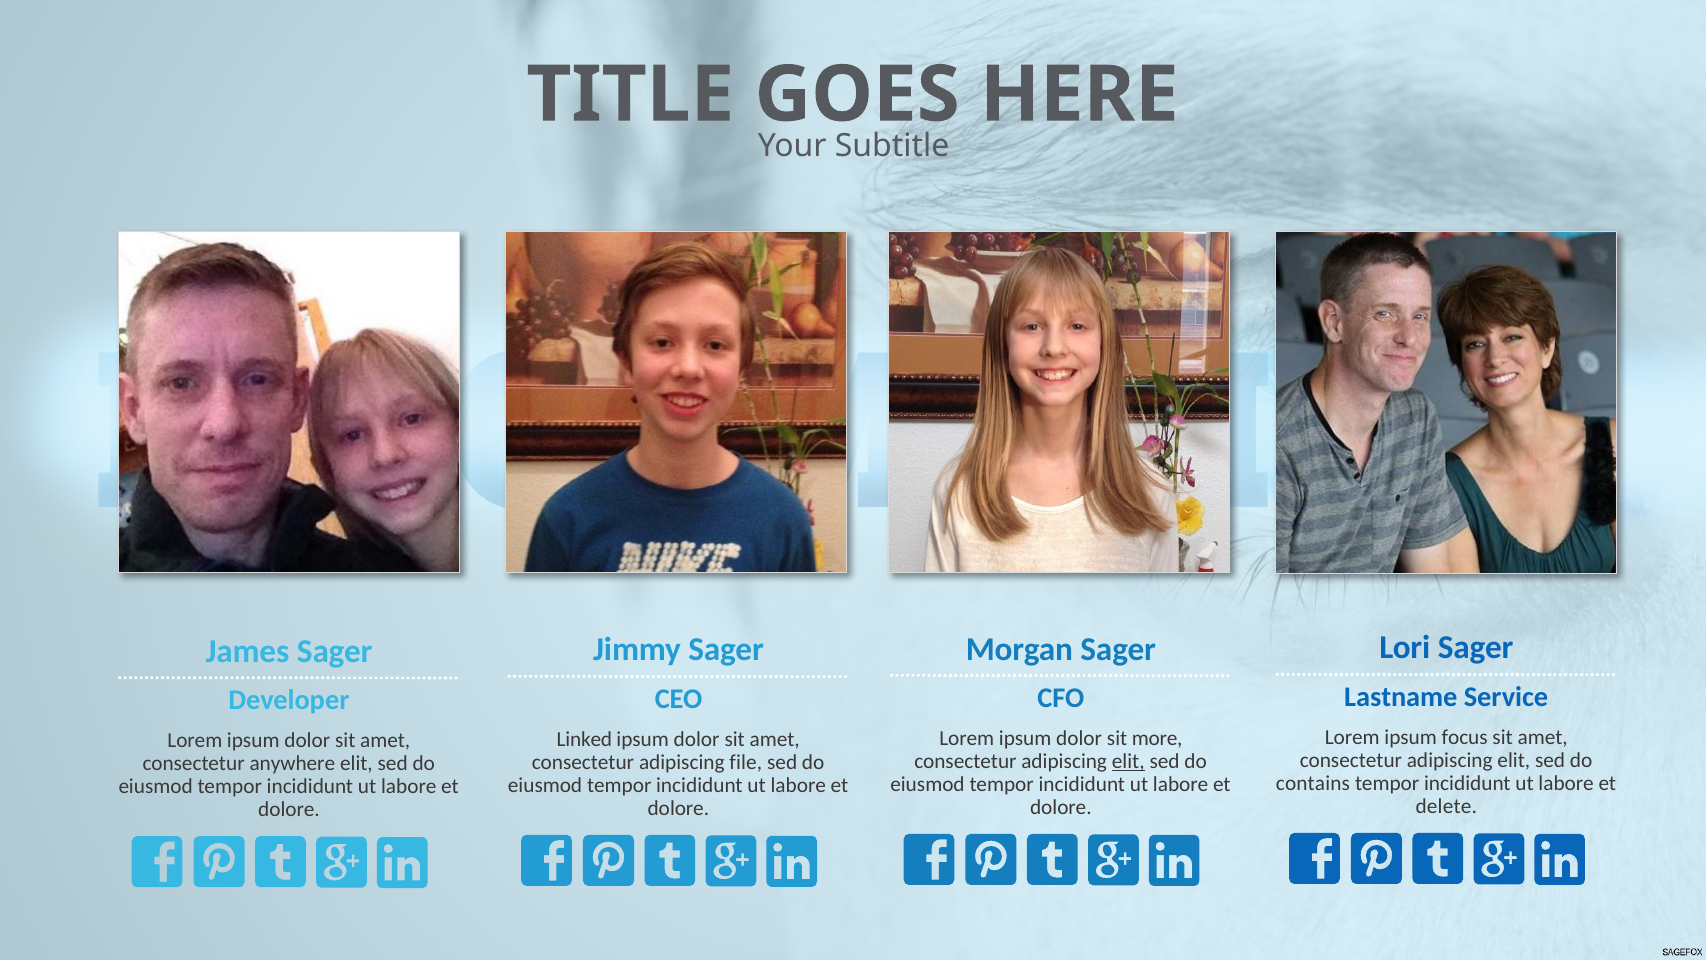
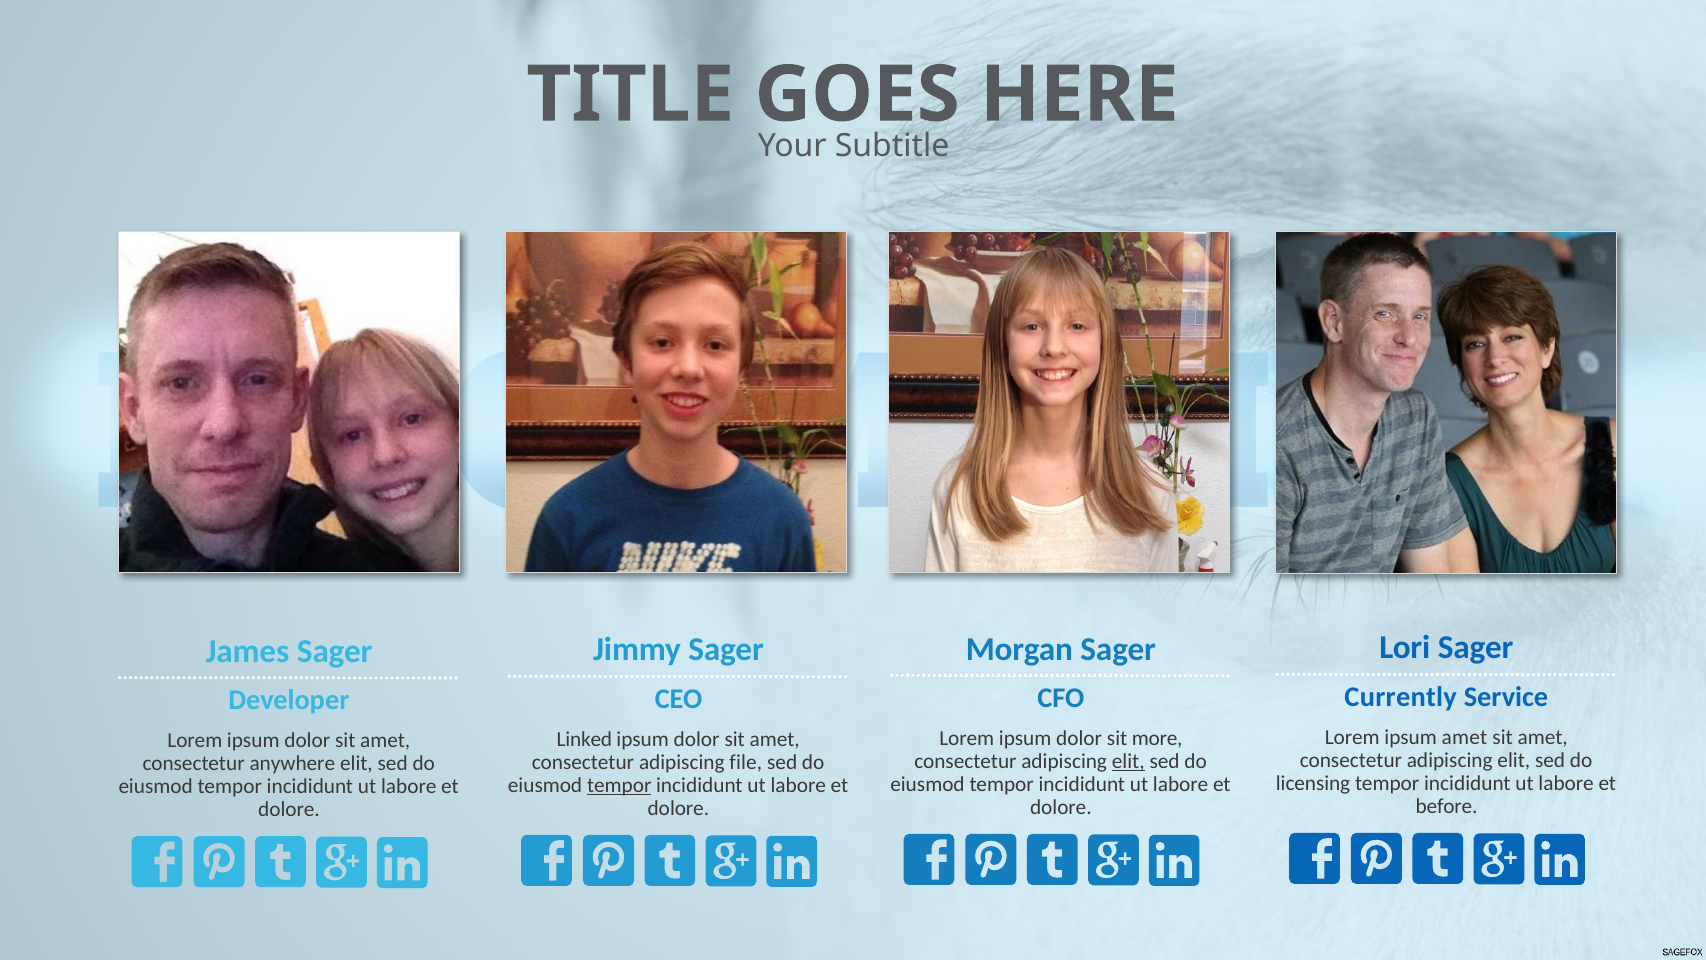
Lastname: Lastname -> Currently
ipsum focus: focus -> amet
contains: contains -> licensing
tempor at (619, 785) underline: none -> present
delete: delete -> before
